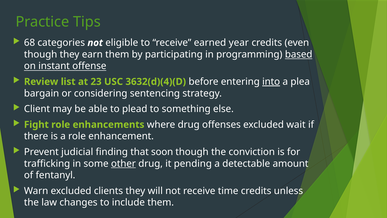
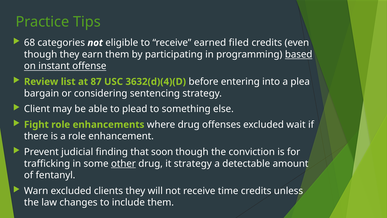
year: year -> filed
23: 23 -> 87
into underline: present -> none
it pending: pending -> strategy
